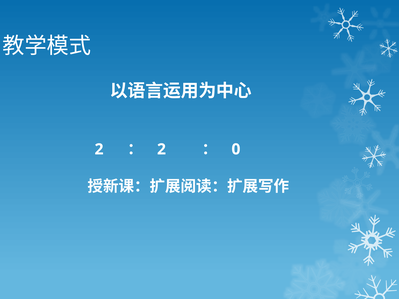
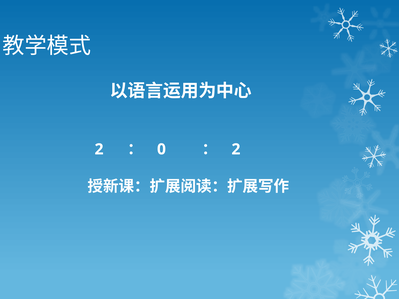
2 at (161, 149): 2 -> 0
0 at (236, 149): 0 -> 2
